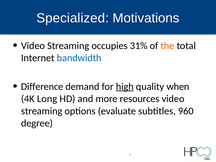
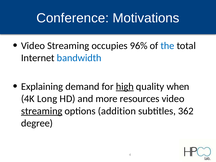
Specialized: Specialized -> Conference
31%: 31% -> 96%
the colour: orange -> blue
Difference: Difference -> Explaining
streaming at (42, 111) underline: none -> present
evaluate: evaluate -> addition
960: 960 -> 362
